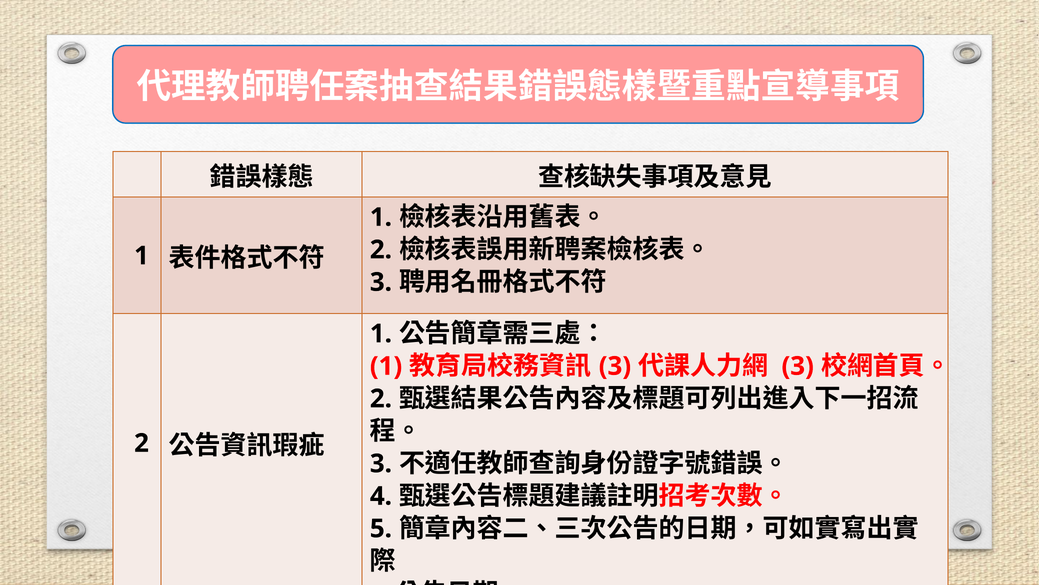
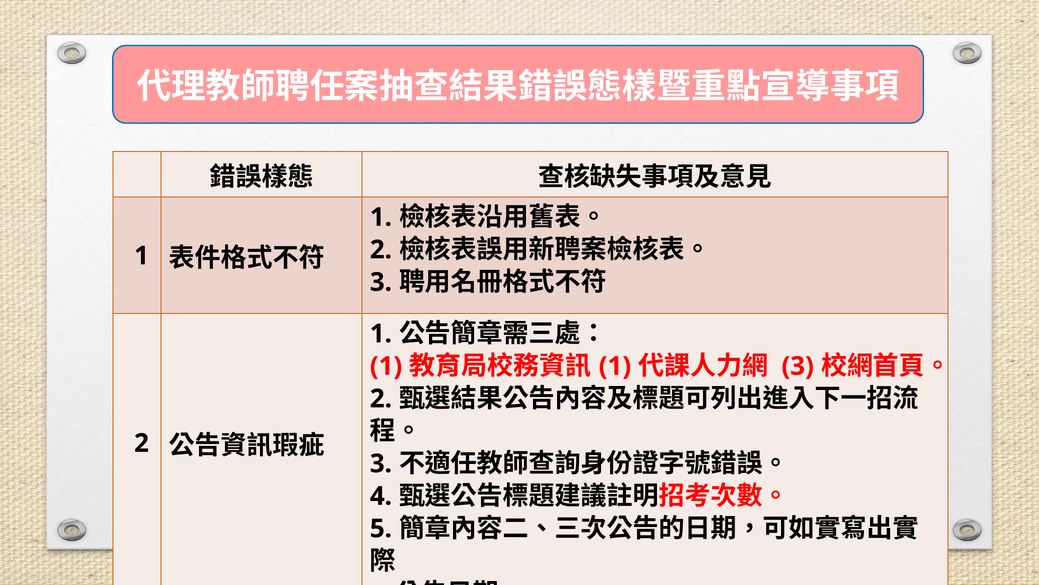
3 at (615, 366): 3 -> 1
